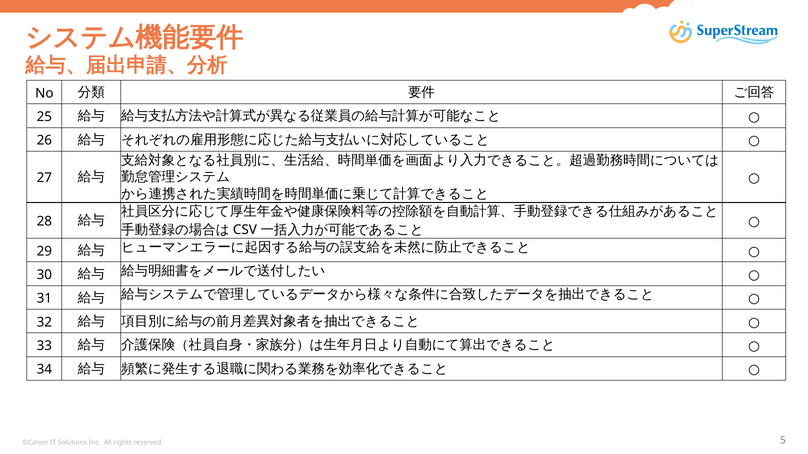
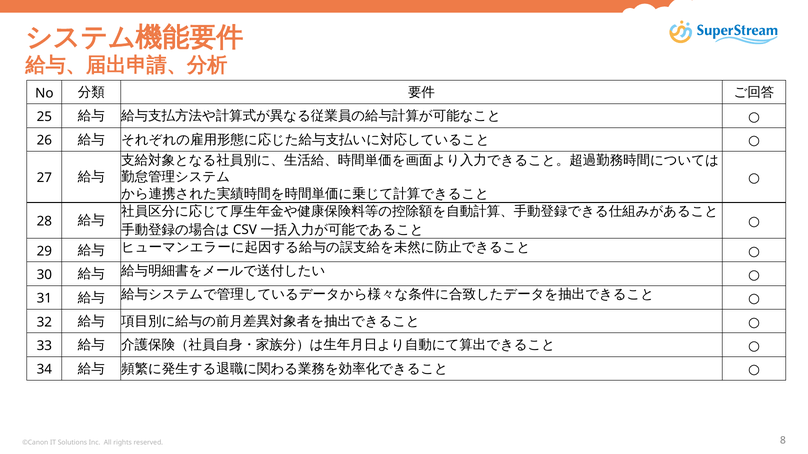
5: 5 -> 8
